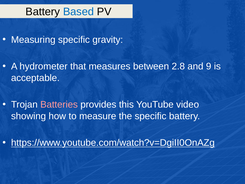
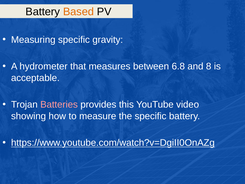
Based colour: blue -> orange
2.8: 2.8 -> 6.8
9: 9 -> 8
